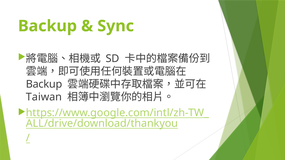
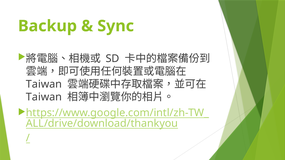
Backup at (44, 84): Backup -> Taiwan
